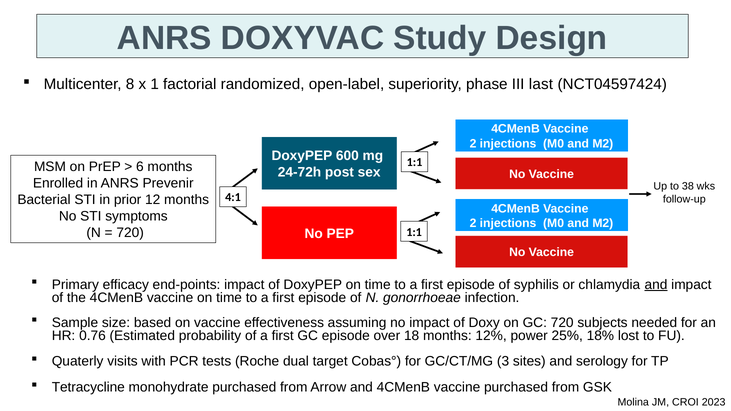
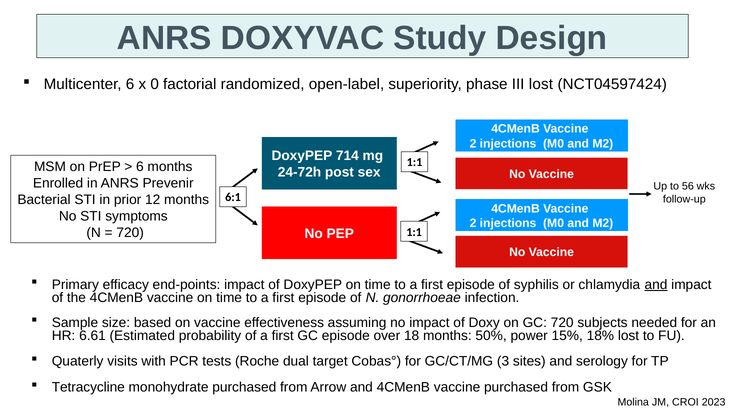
Multicenter 8: 8 -> 6
1: 1 -> 0
III last: last -> lost
600: 600 -> 714
38: 38 -> 56
4:1: 4:1 -> 6:1
0.76: 0.76 -> 6.61
12%: 12% -> 50%
25%: 25% -> 15%
